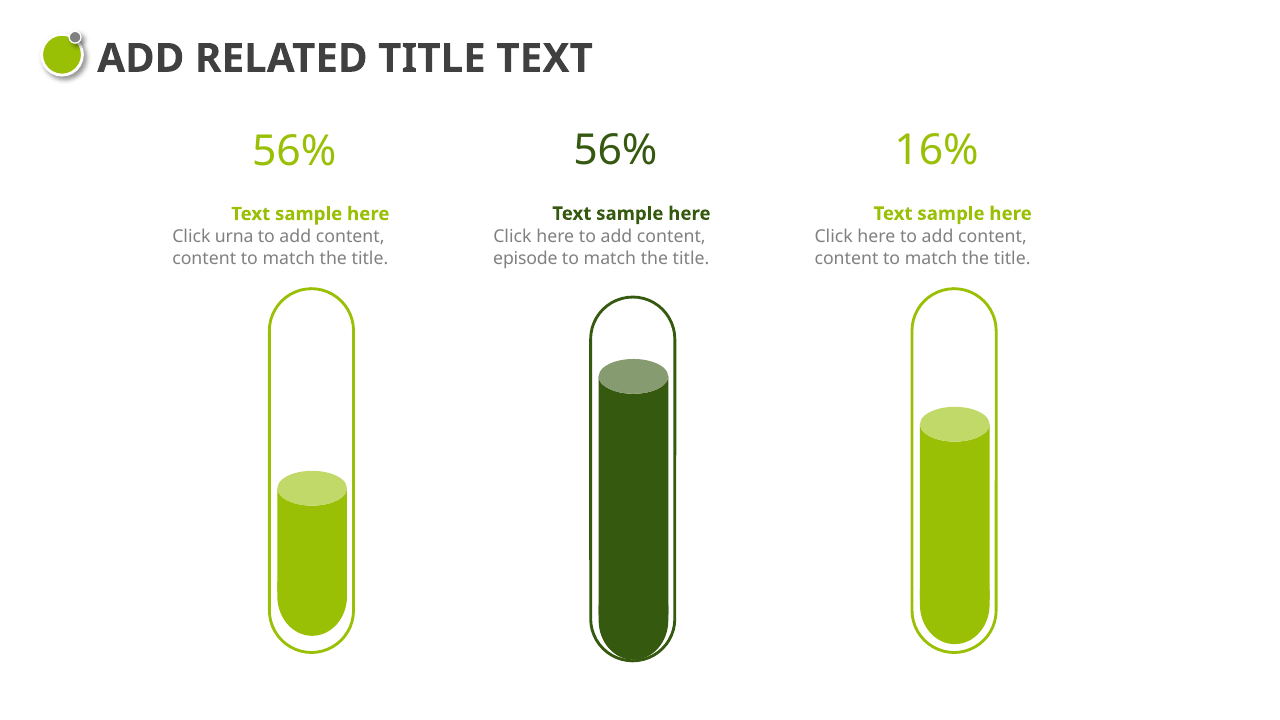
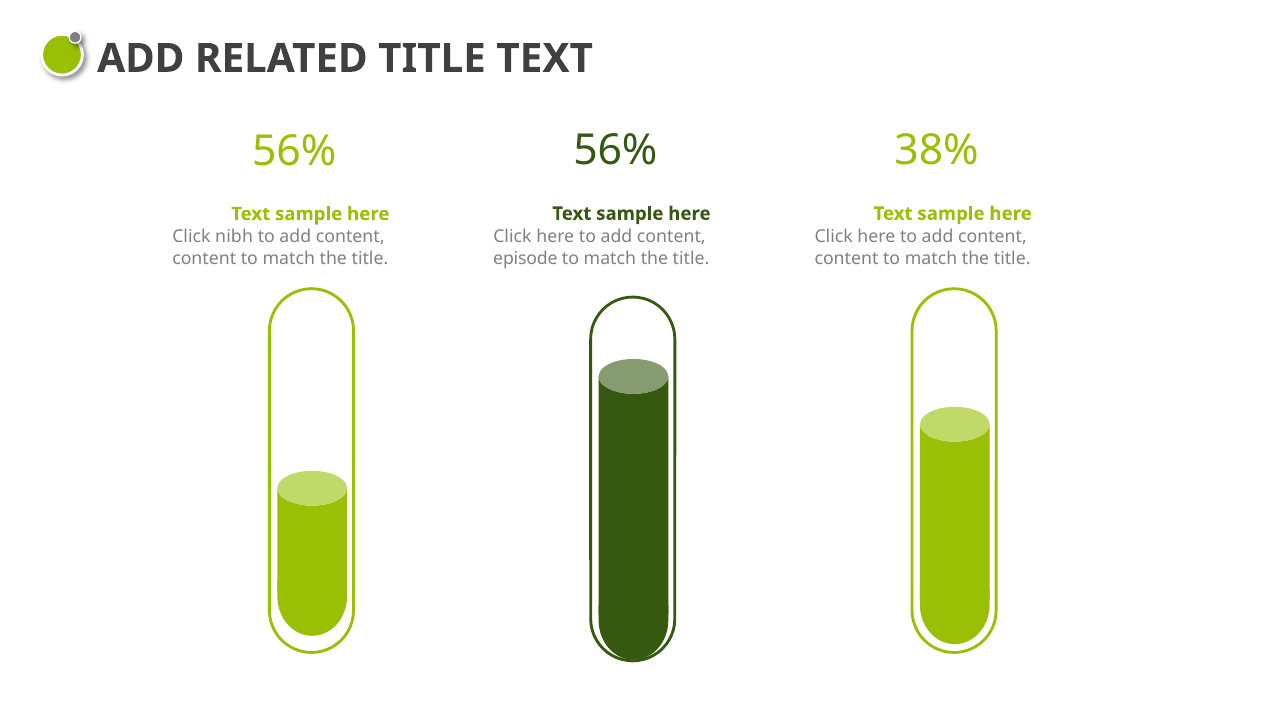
16%: 16% -> 38%
urna: urna -> nibh
